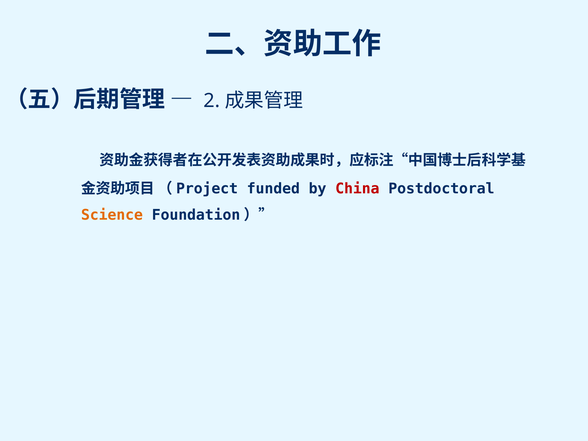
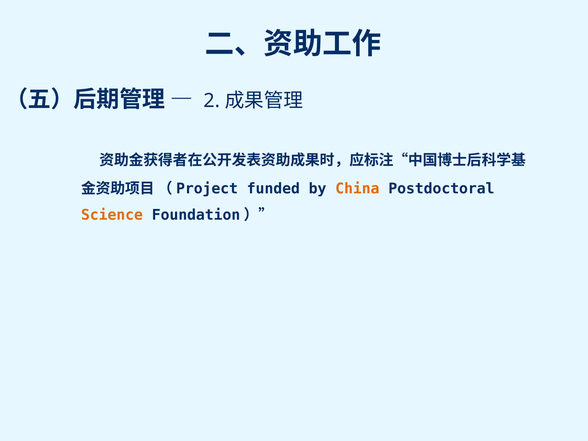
China colour: red -> orange
